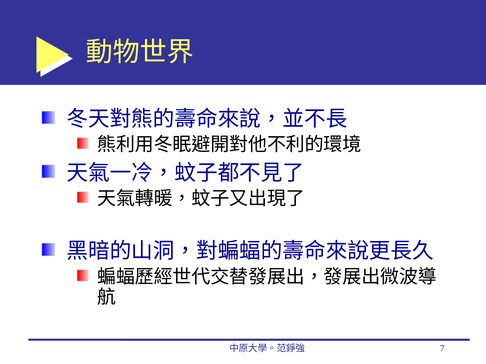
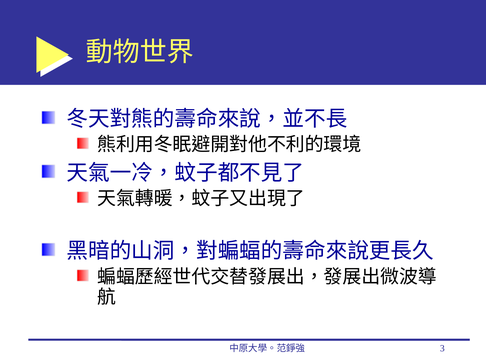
7: 7 -> 3
